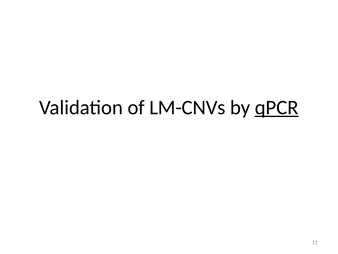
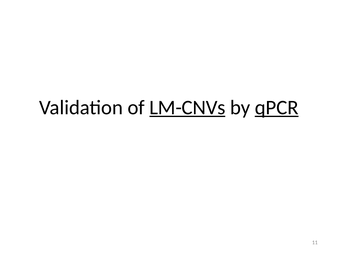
LM-CNVs underline: none -> present
